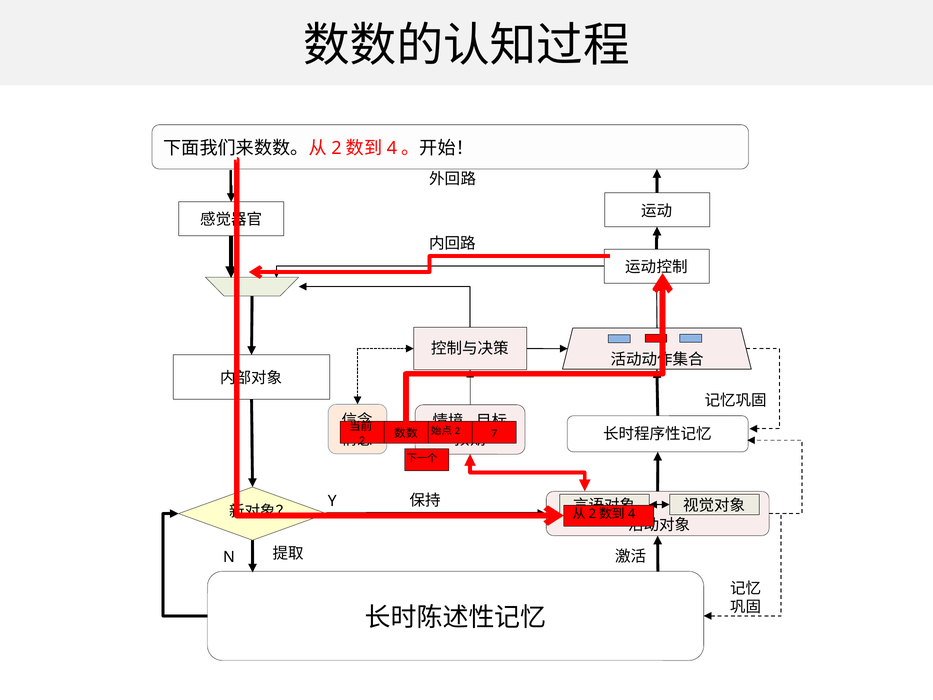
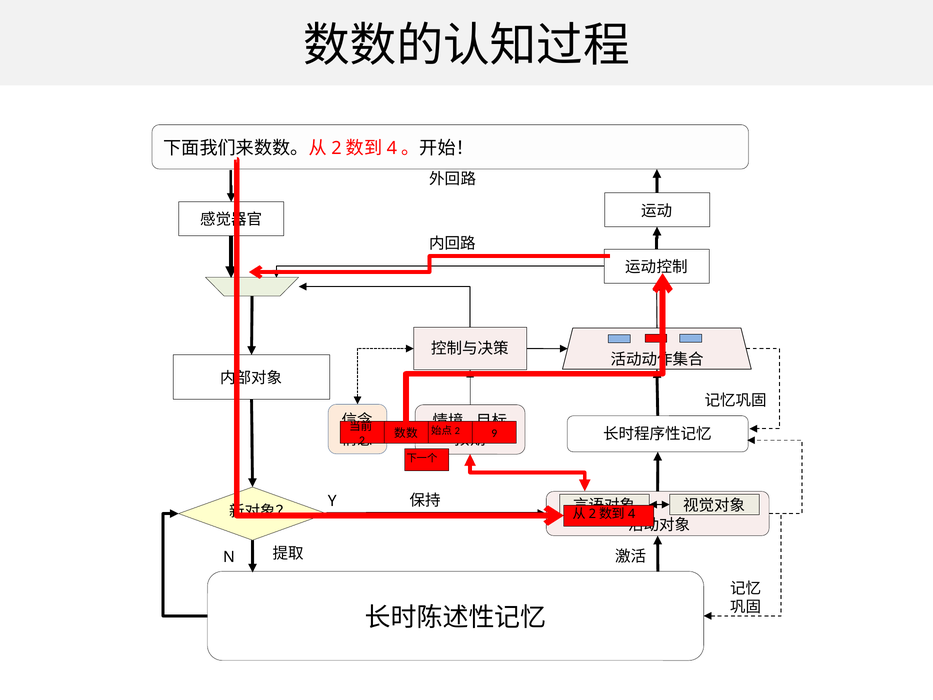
7: 7 -> 9
